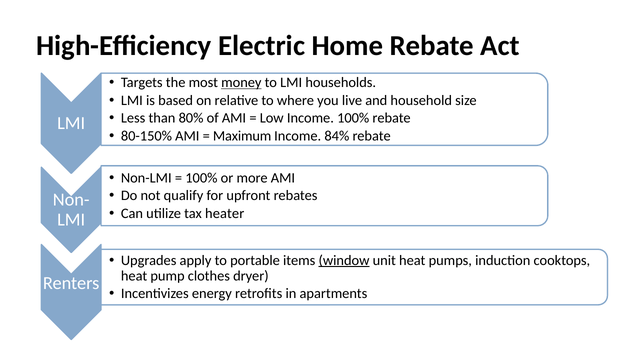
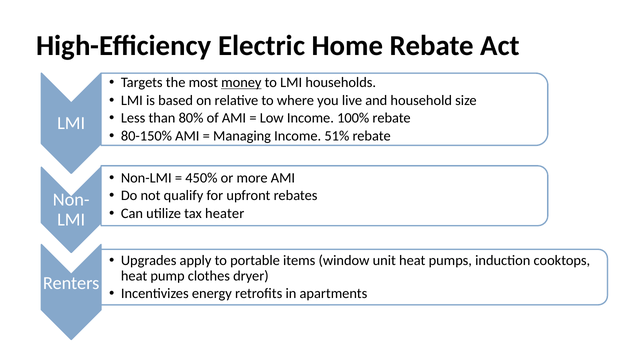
Maximum: Maximum -> Managing
84%: 84% -> 51%
100% at (201, 178): 100% -> 450%
window underline: present -> none
